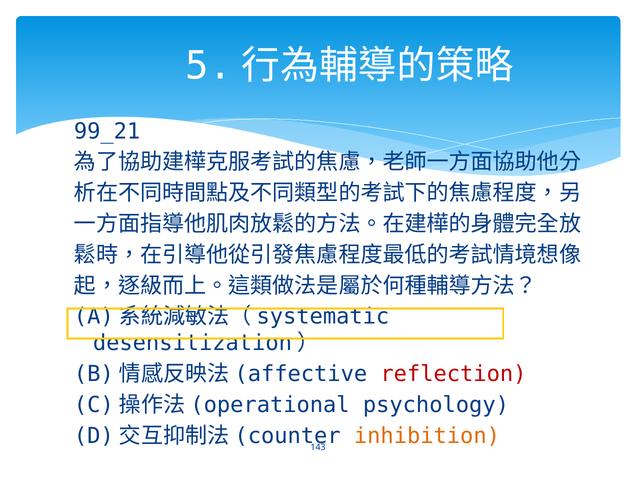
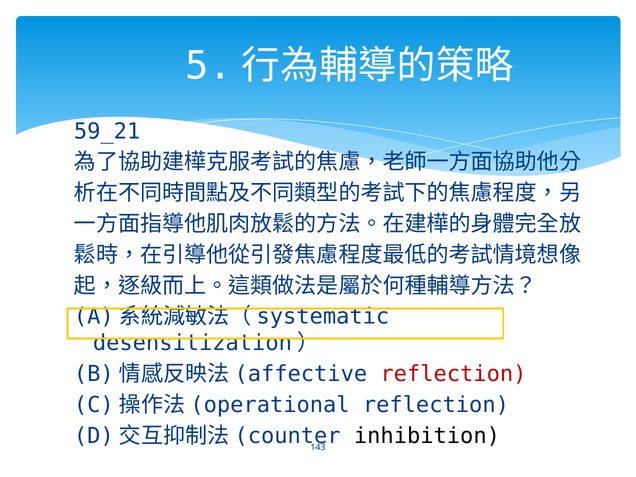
99_21: 99_21 -> 59_21
psychology at (436, 405): psychology -> reflection
inhibition colour: orange -> black
